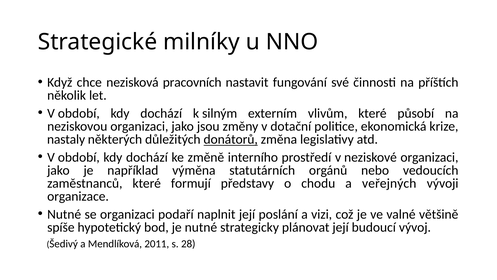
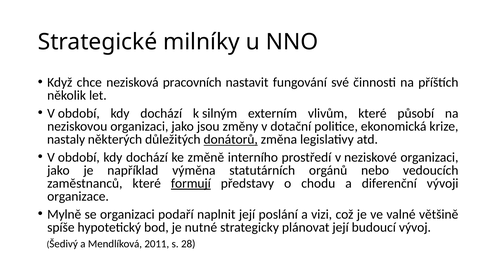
formují underline: none -> present
veřejných: veřejných -> diferenční
Nutné at (64, 214): Nutné -> Mylně
